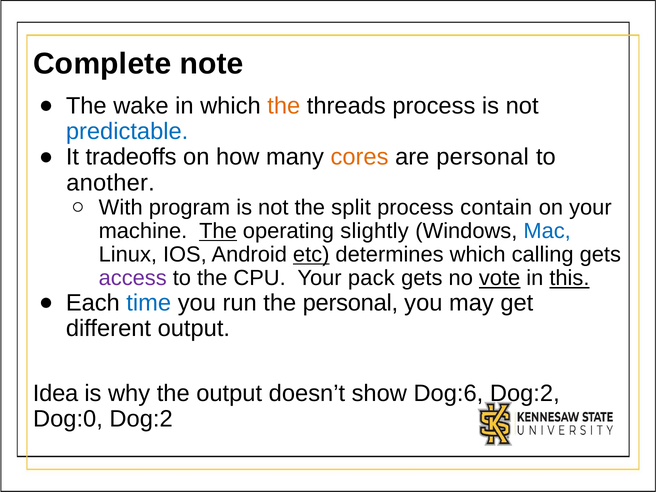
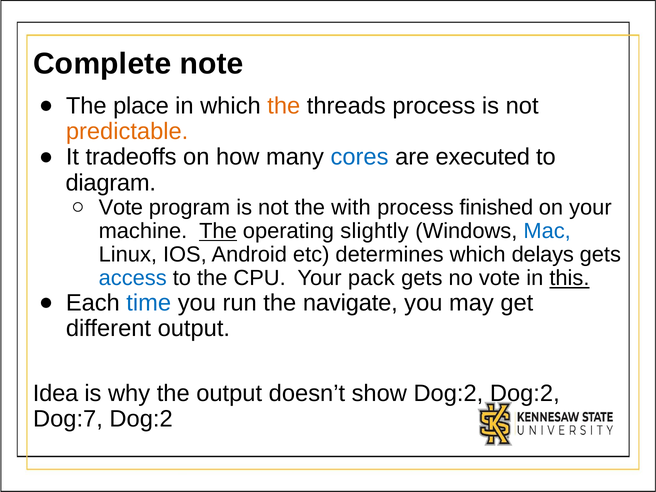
wake: wake -> place
predictable colour: blue -> orange
cores colour: orange -> blue
are personal: personal -> executed
another: another -> diagram
With at (121, 207): With -> Vote
split: split -> with
contain: contain -> finished
etc underline: present -> none
calling: calling -> delays
access colour: purple -> blue
vote at (500, 278) underline: present -> none
the personal: personal -> navigate
show Dog:6: Dog:6 -> Dog:2
Dog:0: Dog:0 -> Dog:7
